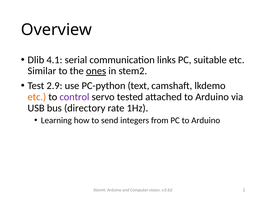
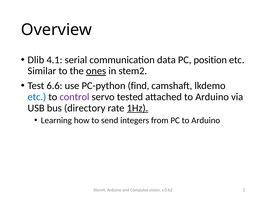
links: links -> data
suitable: suitable -> position
2.9: 2.9 -> 6.6
text: text -> find
etc at (37, 97) colour: orange -> blue
1Hz underline: none -> present
